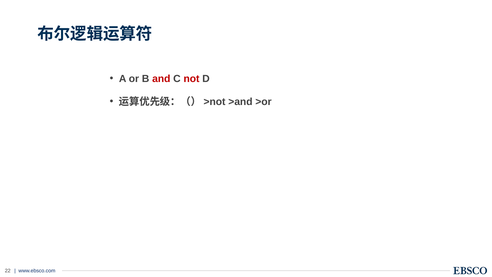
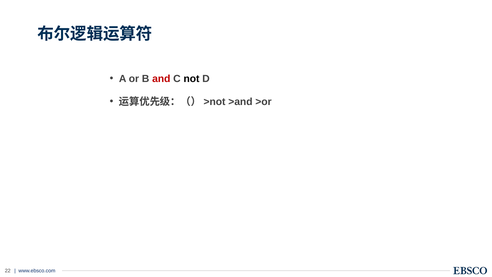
not colour: red -> black
